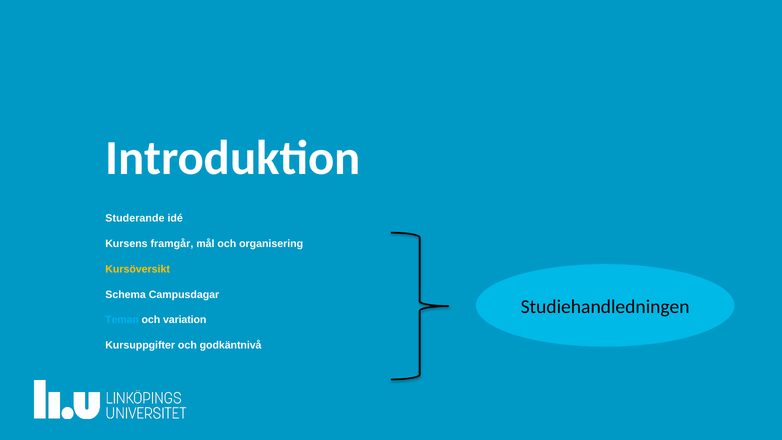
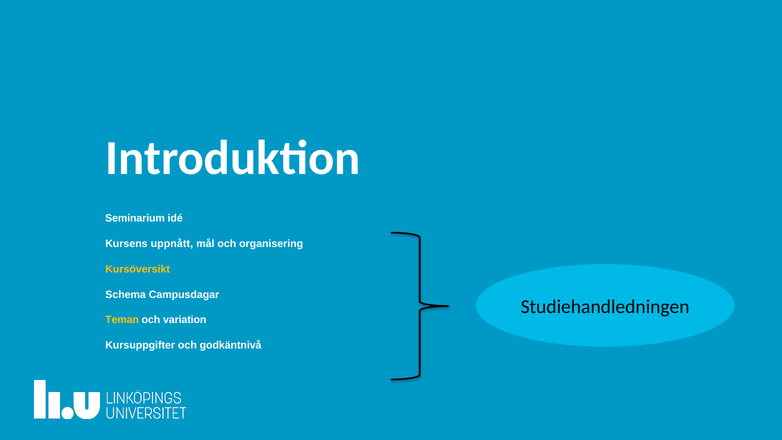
Studerande: Studerande -> Seminarium
framgår: framgår -> uppnått
Teman colour: light blue -> yellow
